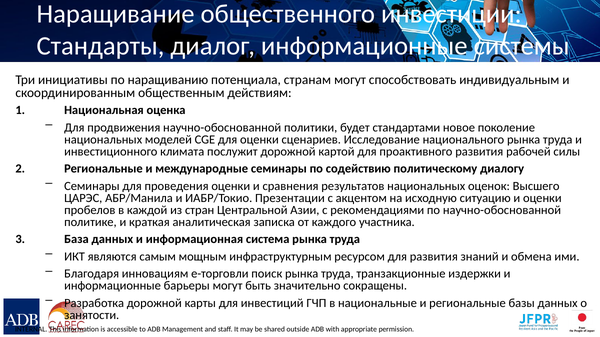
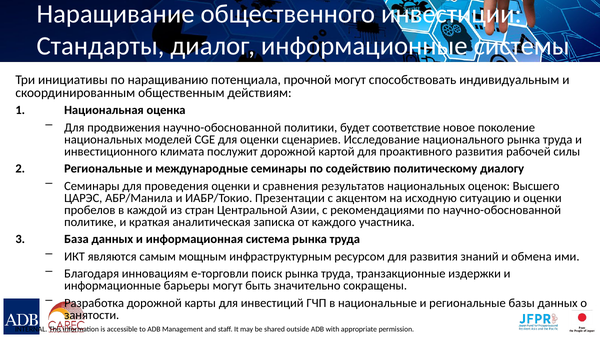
странам: странам -> прочной
стандартами: стандартами -> соответствие
